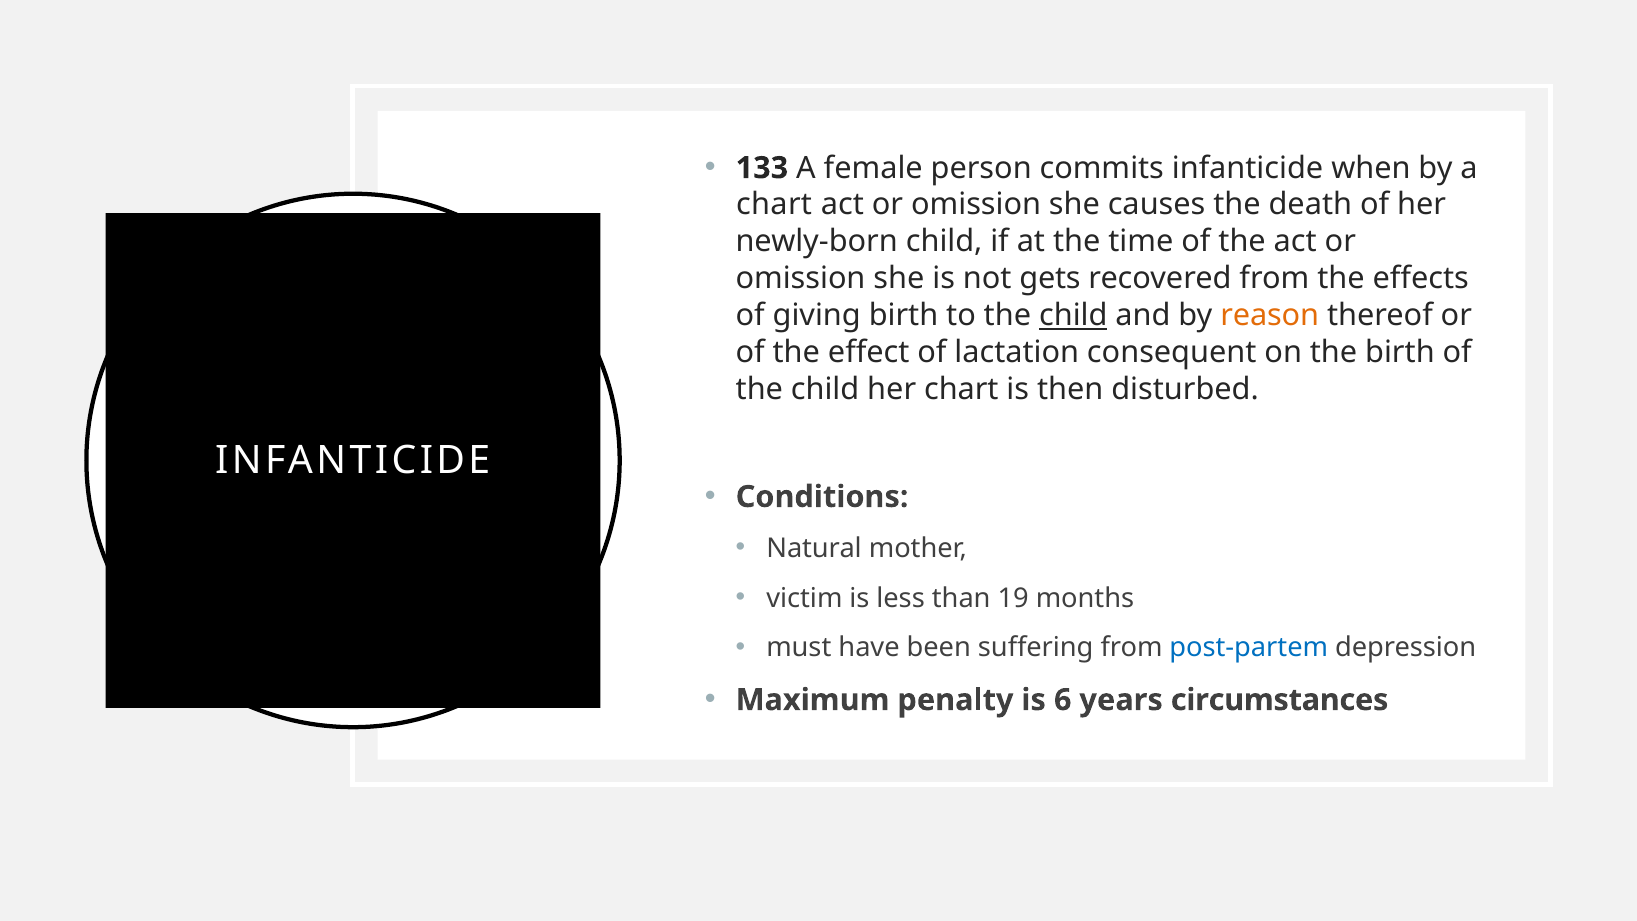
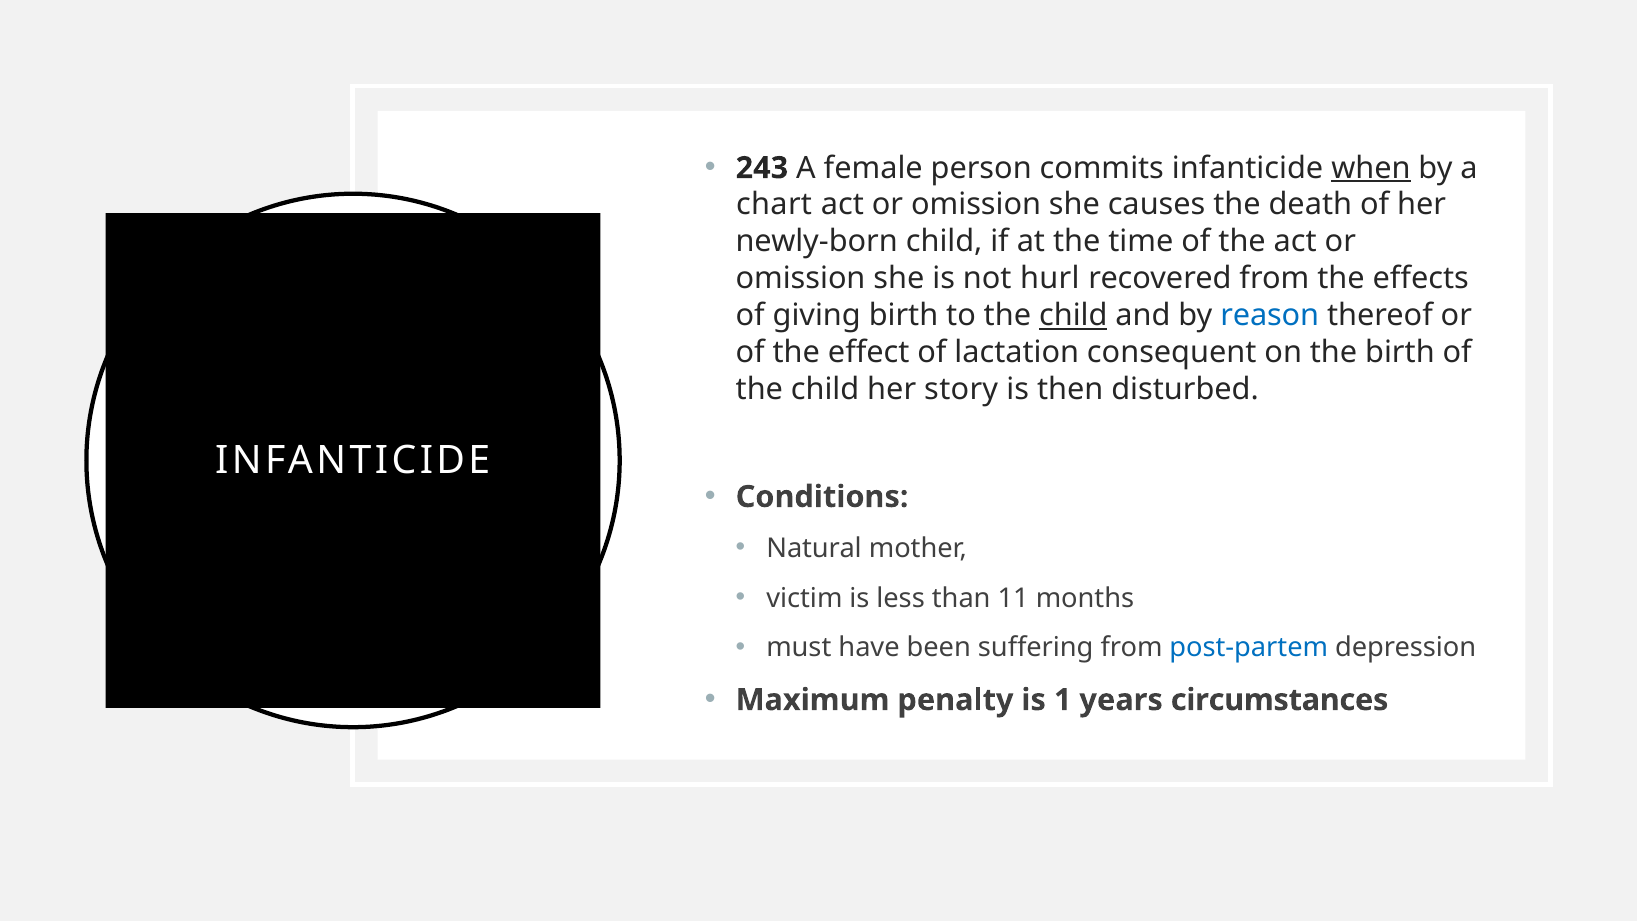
133: 133 -> 243
when underline: none -> present
gets: gets -> hurl
reason colour: orange -> blue
her chart: chart -> story
19: 19 -> 11
6: 6 -> 1
